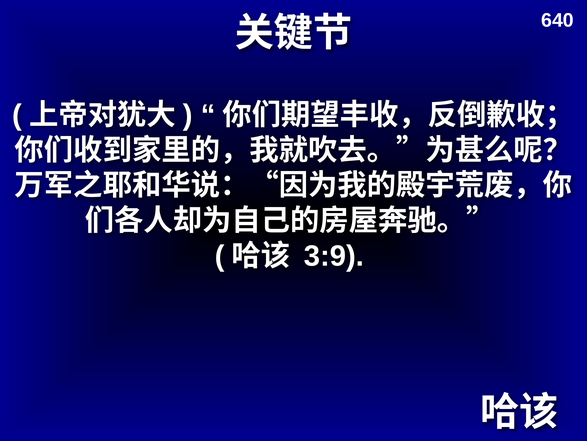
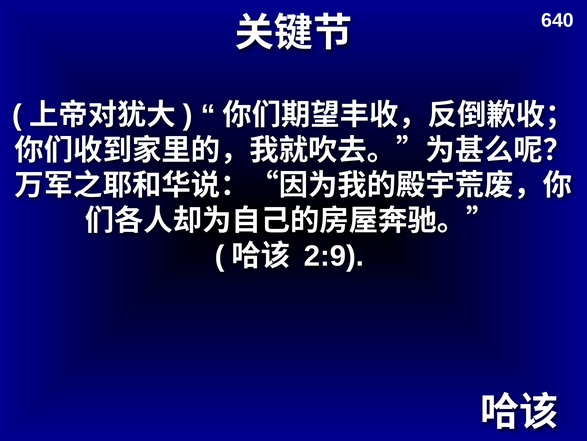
3:9: 3:9 -> 2:9
